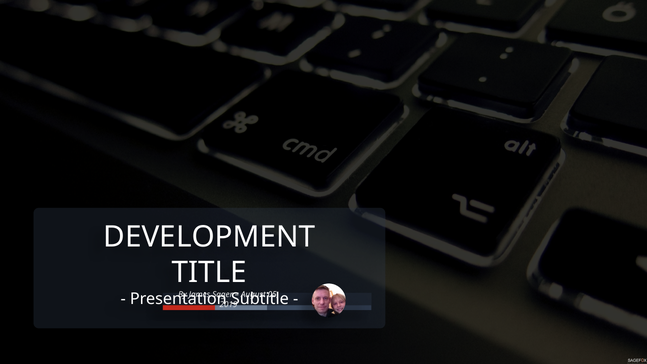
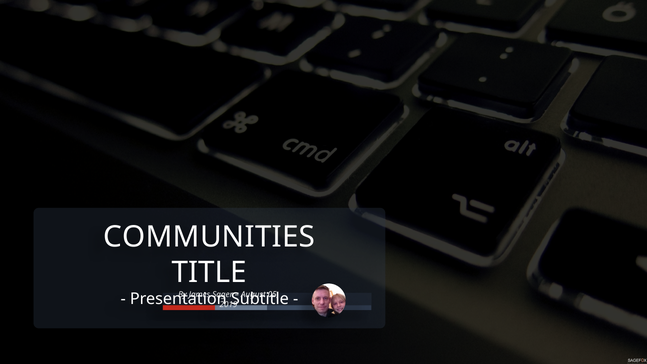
DEVELOPMENT: DEVELOPMENT -> COMMUNITIES
